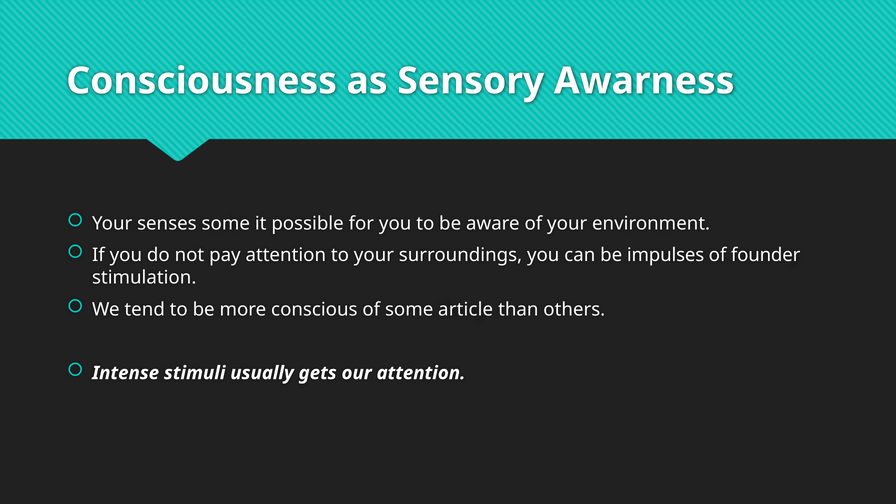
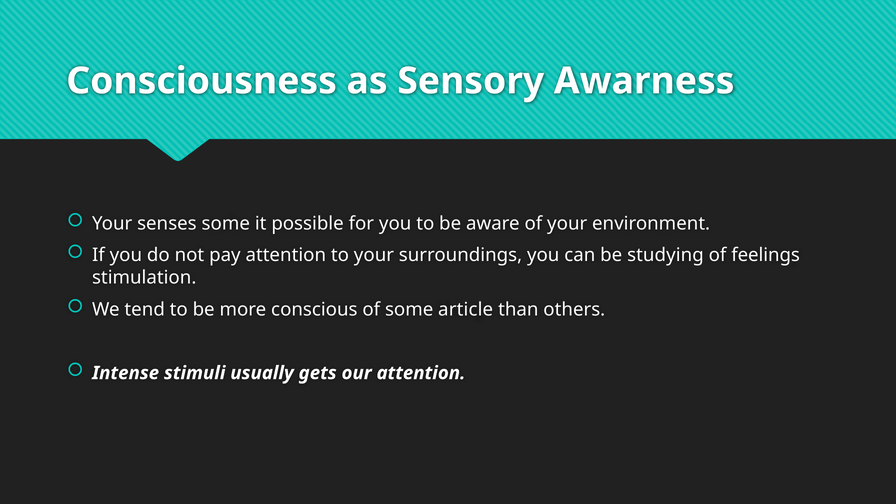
impulses: impulses -> studying
founder: founder -> feelings
